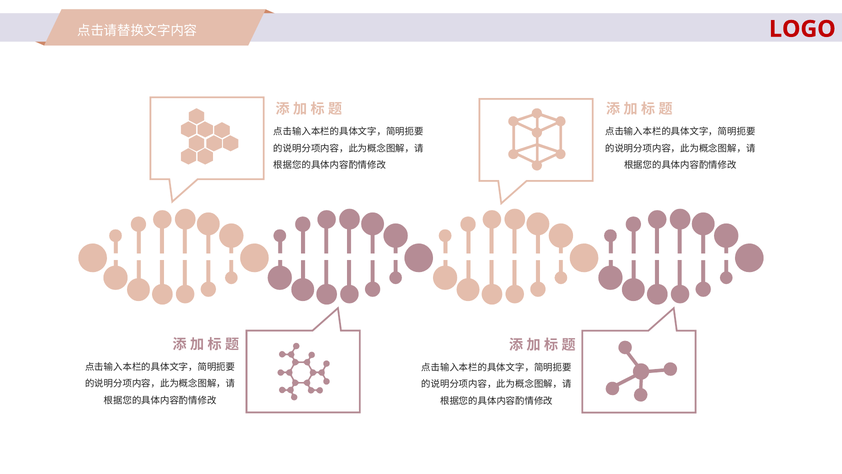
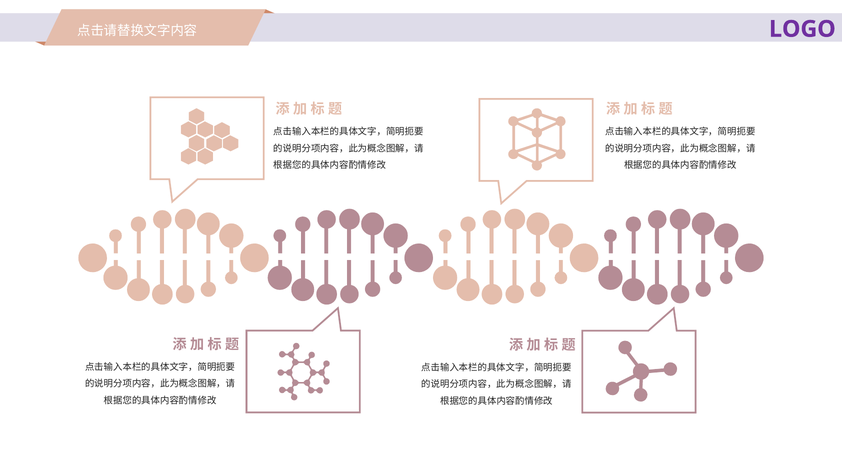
LOGO colour: red -> purple
